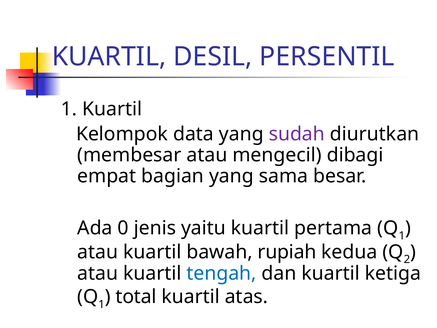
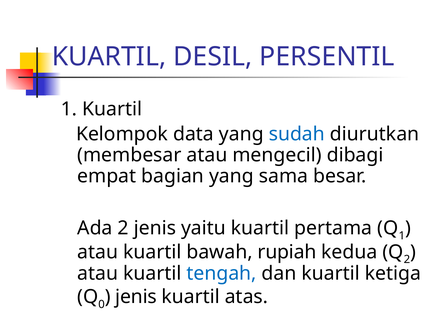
sudah colour: purple -> blue
Ada 0: 0 -> 2
1 at (101, 304): 1 -> 0
total at (136, 297): total -> jenis
